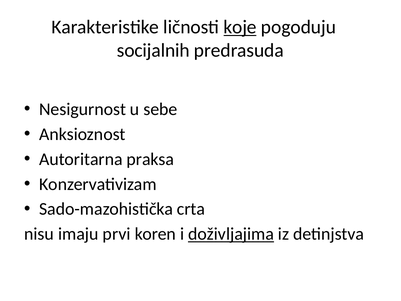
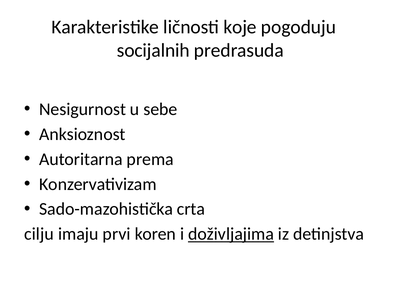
koje underline: present -> none
praksa: praksa -> prema
nisu: nisu -> cilju
